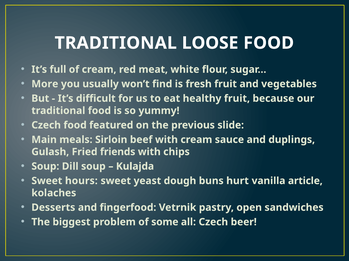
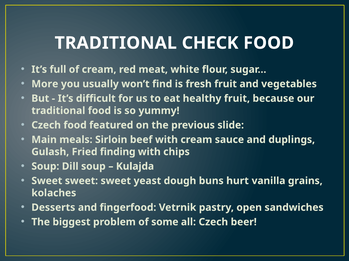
LOOSE: LOOSE -> CHECK
friends: friends -> finding
hours at (81, 181): hours -> sweet
article: article -> grains
